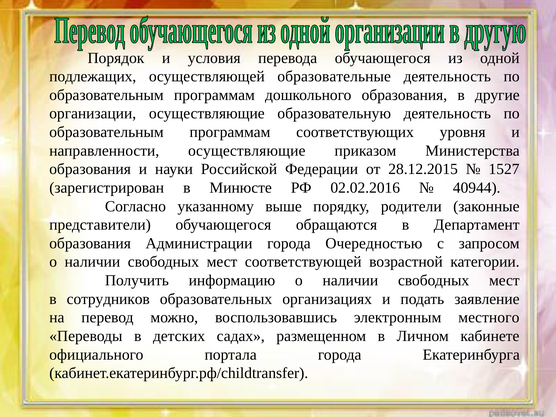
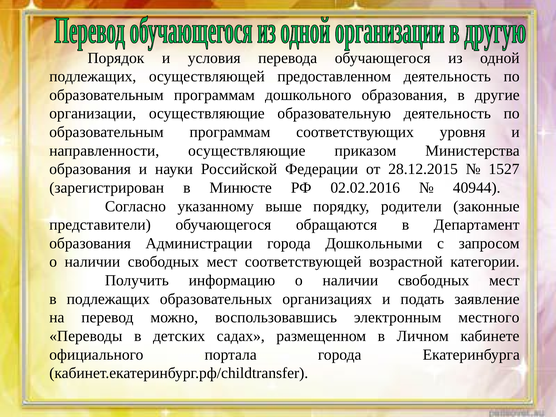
образовательные: образовательные -> предоставленном
Очередностью: Очередностью -> Дошкольными
в сотрудников: сотрудников -> подлежащих
